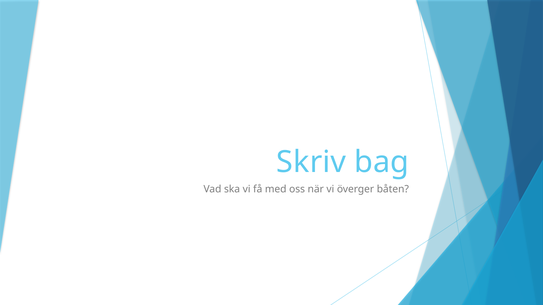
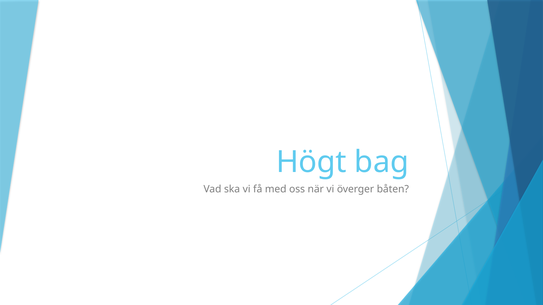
Skriv: Skriv -> Högt
